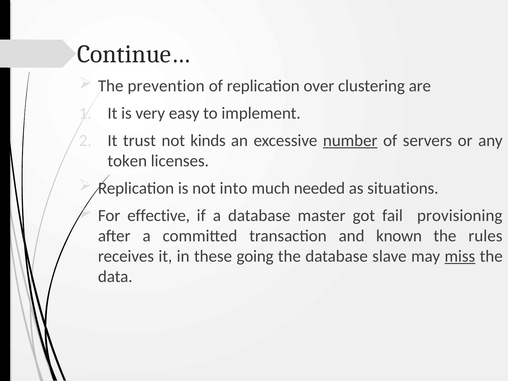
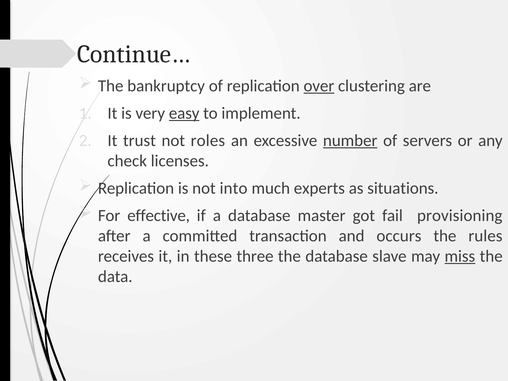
prevention: prevention -> bankruptcy
over underline: none -> present
easy underline: none -> present
kinds: kinds -> roles
token: token -> check
needed: needed -> experts
known: known -> occurs
going: going -> three
